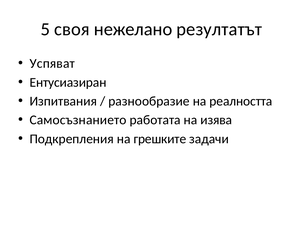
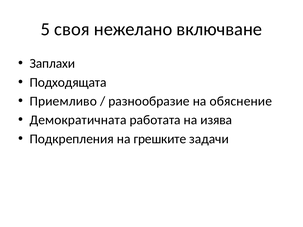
резултатът: резултатът -> включване
Успяват: Успяват -> Заплахи
Ентусиазиран: Ентусиазиран -> Подходящата
Изпитвания: Изпитвания -> Приемливо
реалността: реалността -> обяснение
Самосъзнанието: Самосъзнанието -> Демократичната
